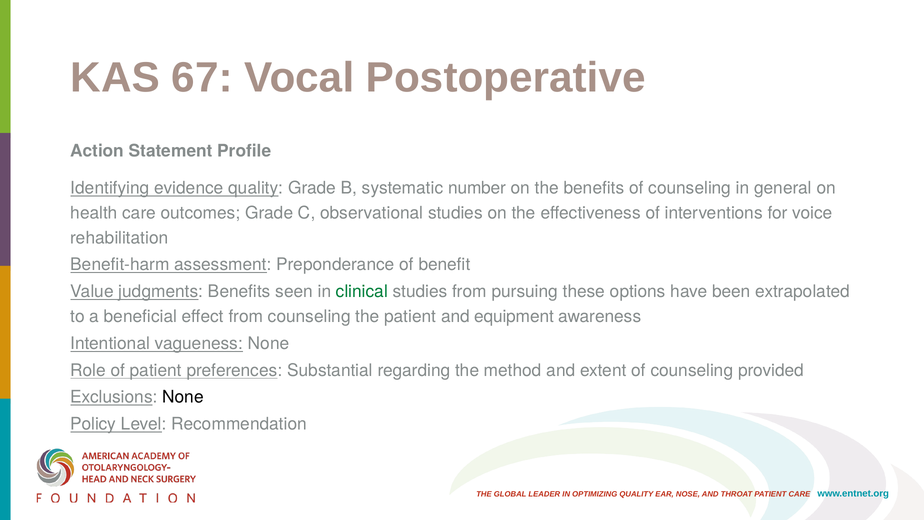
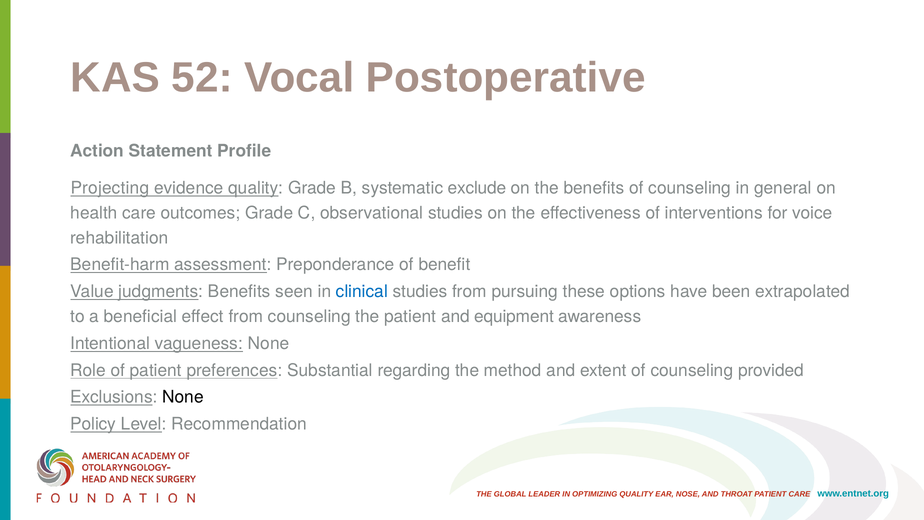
67: 67 -> 52
Identifying: Identifying -> Projecting
number: number -> exclude
clinical colour: green -> blue
